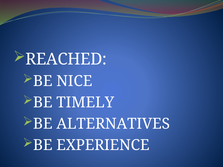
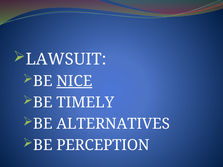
REACHED: REACHED -> LAWSUIT
NICE underline: none -> present
EXPERIENCE: EXPERIENCE -> PERCEPTION
